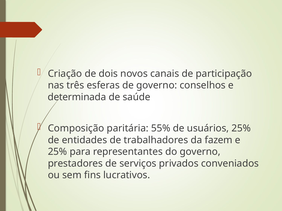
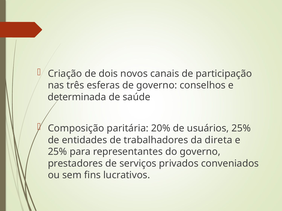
55%: 55% -> 20%
fazem: fazem -> direta
